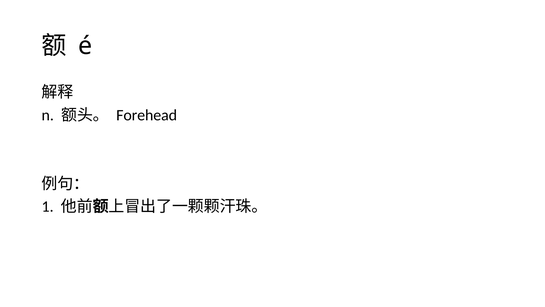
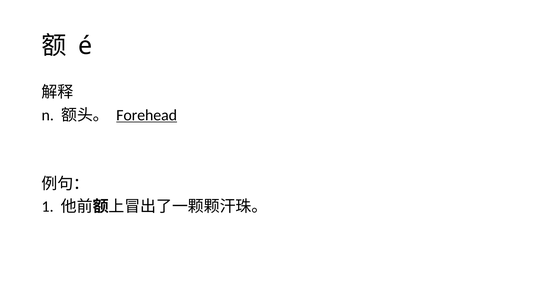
Forehead underline: none -> present
